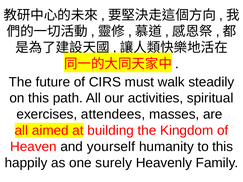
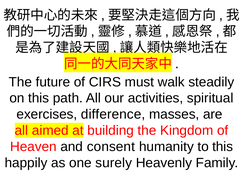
attendees: attendees -> difference
yourself: yourself -> consent
